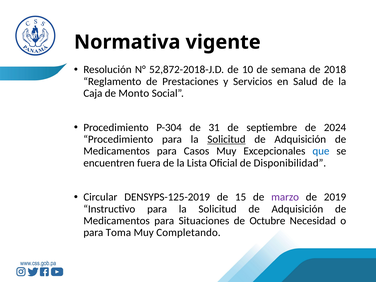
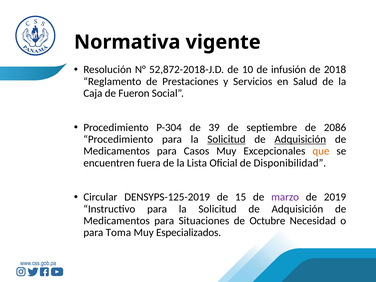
semana: semana -> infusión
Monto: Monto -> Fueron
31: 31 -> 39
2024: 2024 -> 2086
Adquisición at (300, 139) underline: none -> present
que colour: blue -> orange
Completando: Completando -> Especializados
